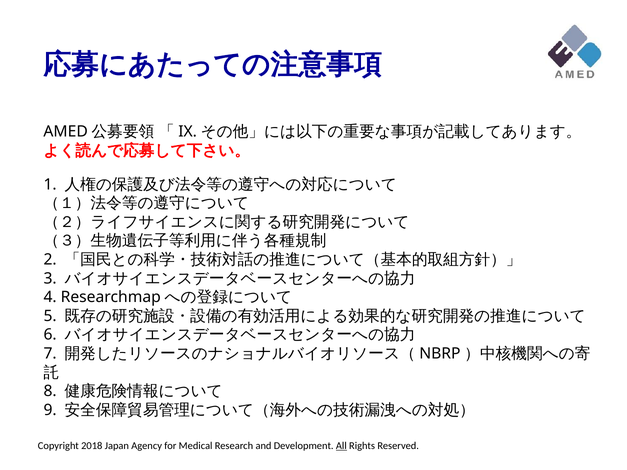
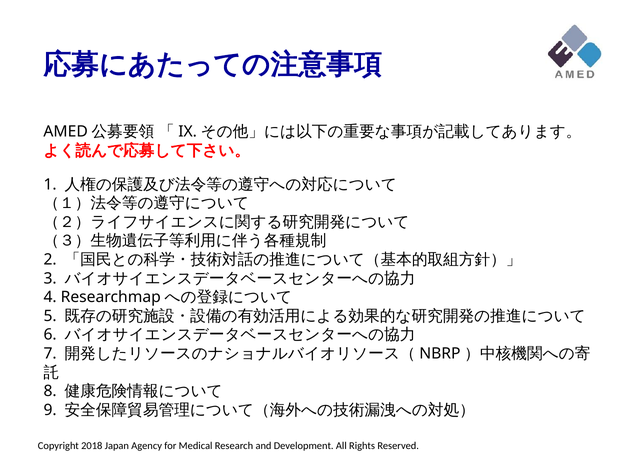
All at (341, 446) underline: present -> none
